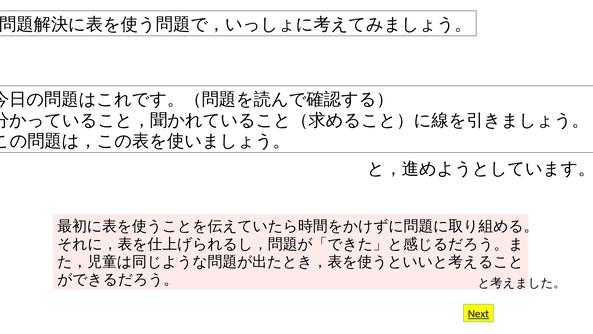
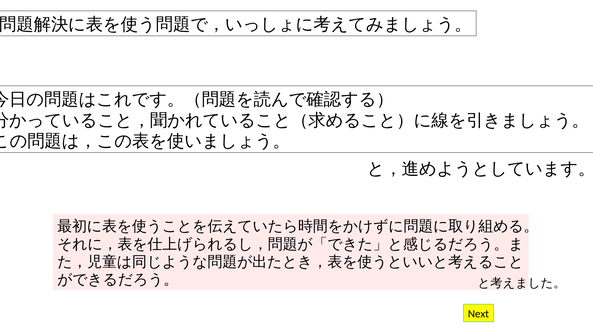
Next underline: present -> none
